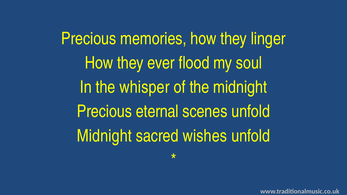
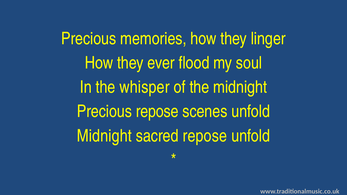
Precious eternal: eternal -> repose
sacred wishes: wishes -> repose
